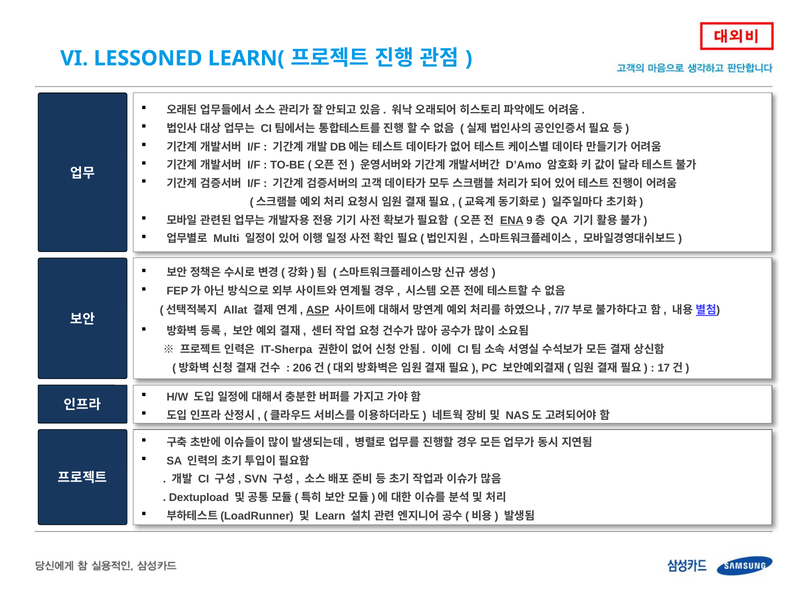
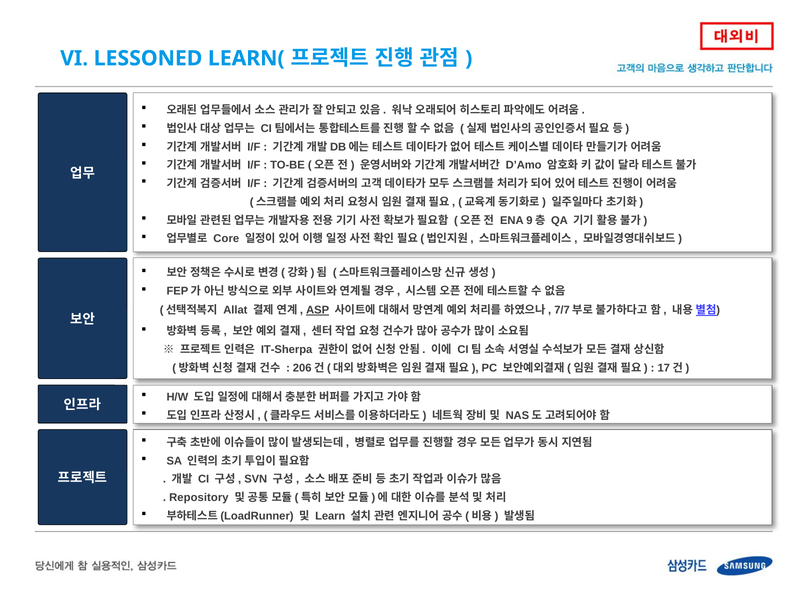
ENA underline: present -> none
Multi: Multi -> Core
Dextupload: Dextupload -> Repository
